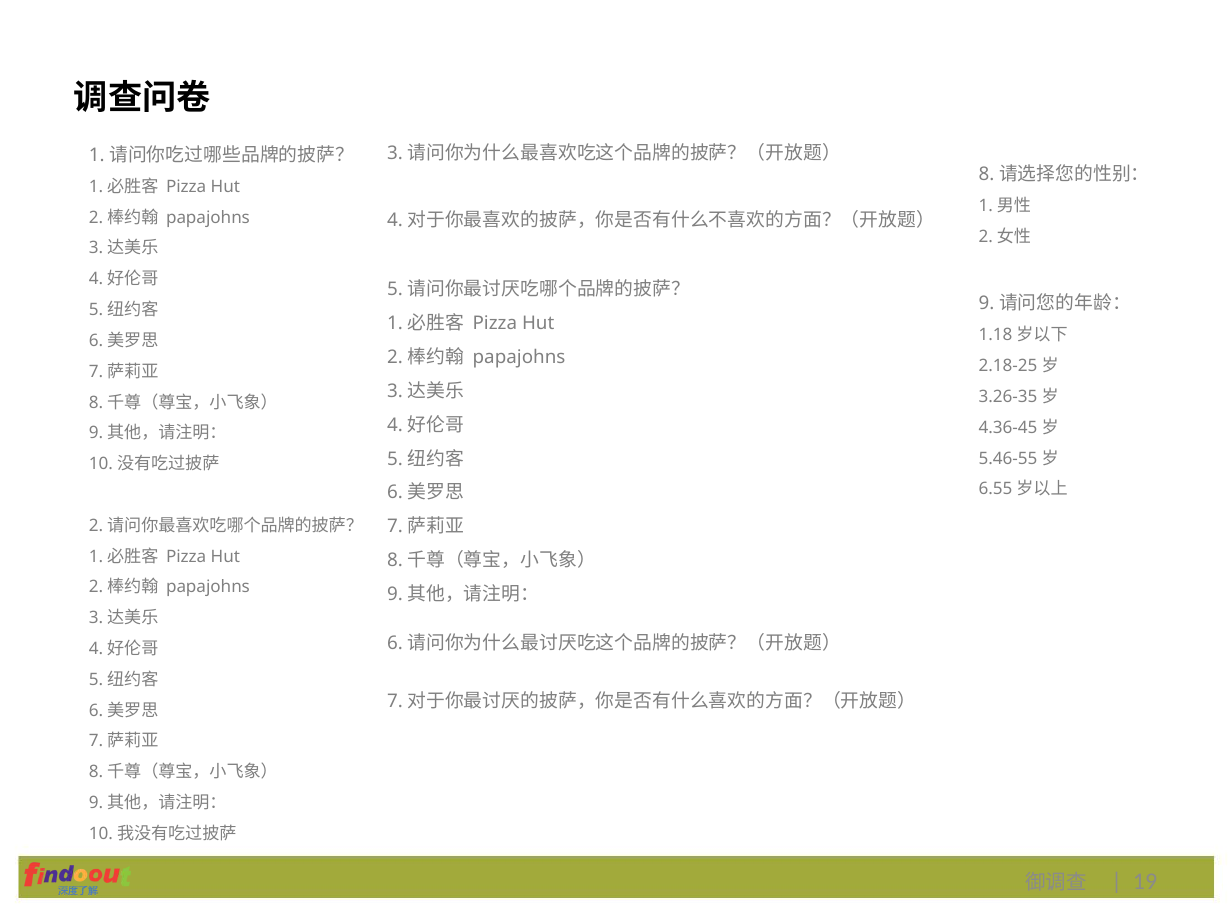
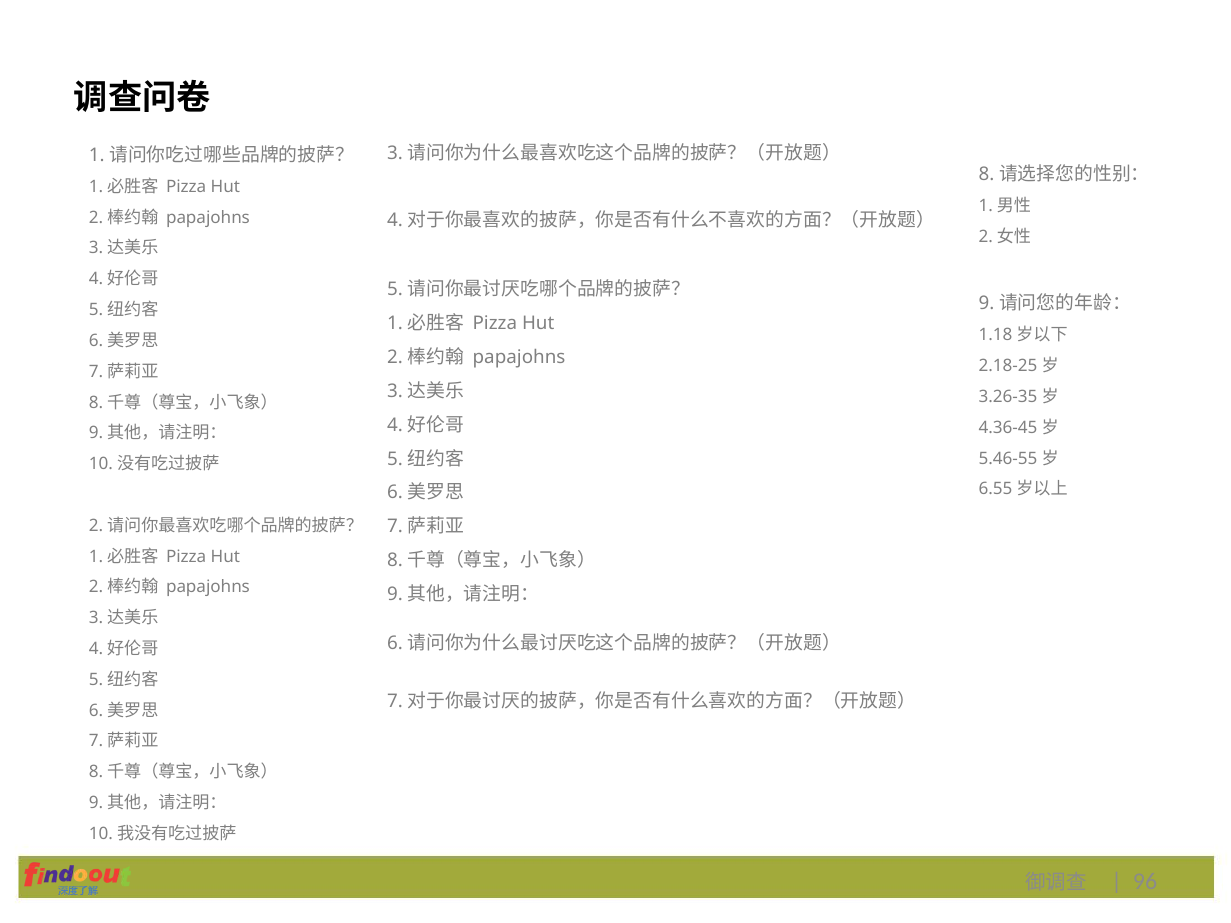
19: 19 -> 96
